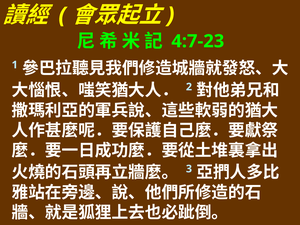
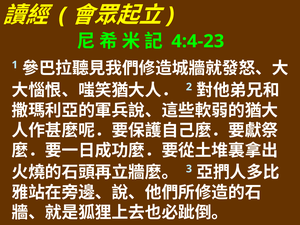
4:7-23: 4:7-23 -> 4:4-23
